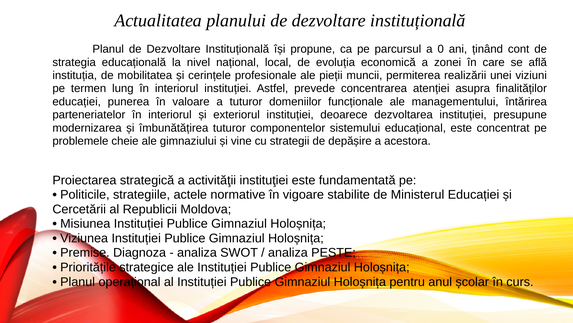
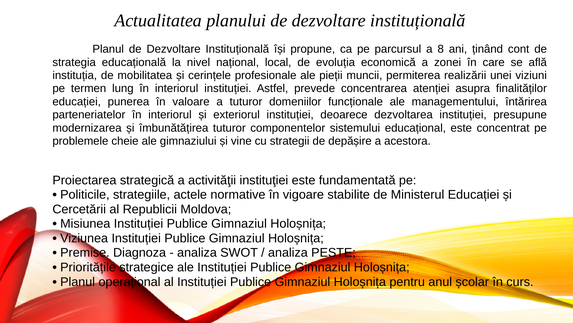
0: 0 -> 8
